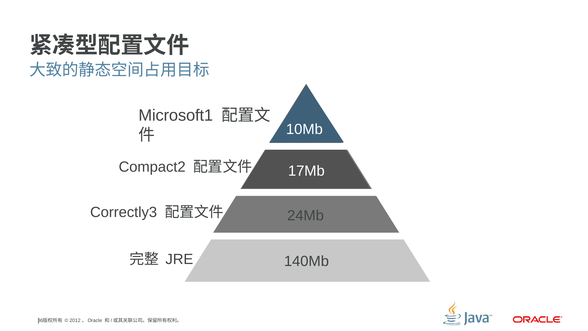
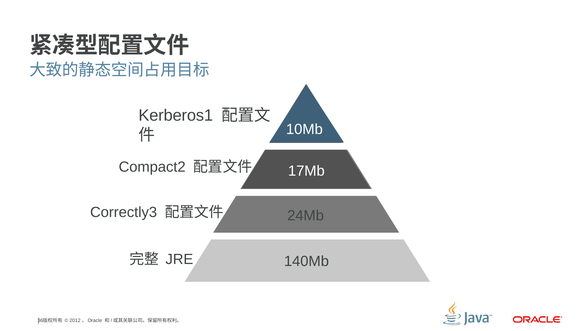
Microsoft1: Microsoft1 -> Kerberos1
